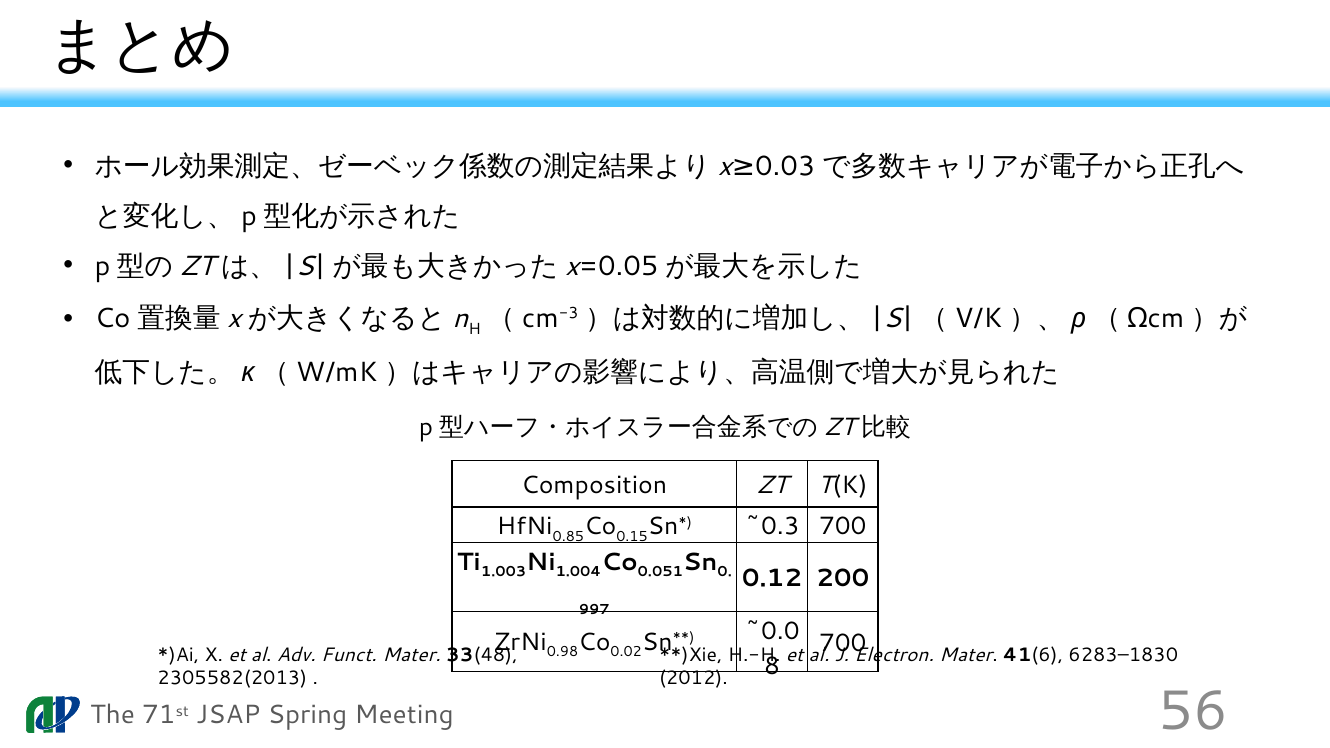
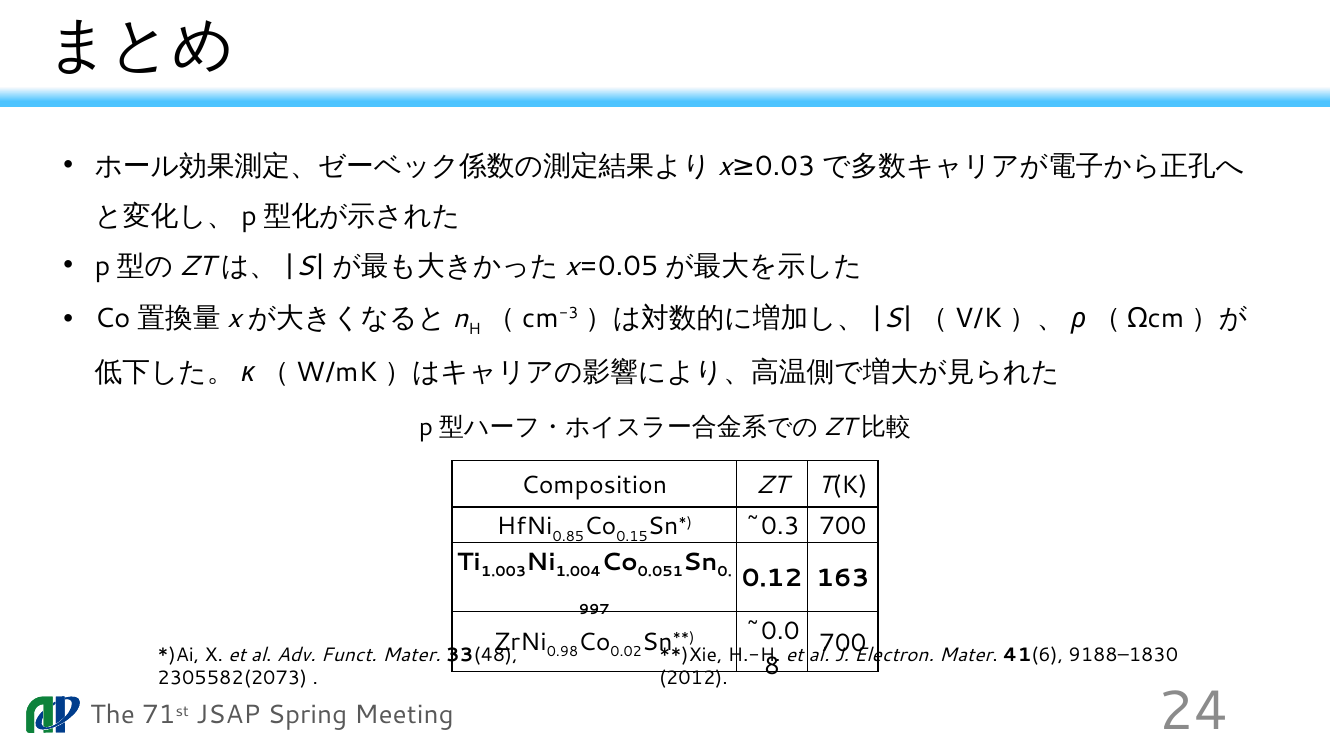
200: 200 -> 163
6283–1830: 6283–1830 -> 9188–1830
2305582(2013: 2305582(2013 -> 2305582(2073
56: 56 -> 24
